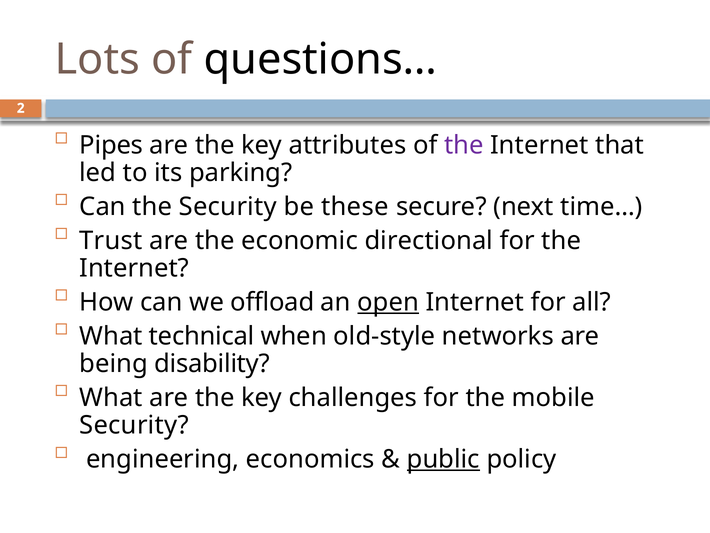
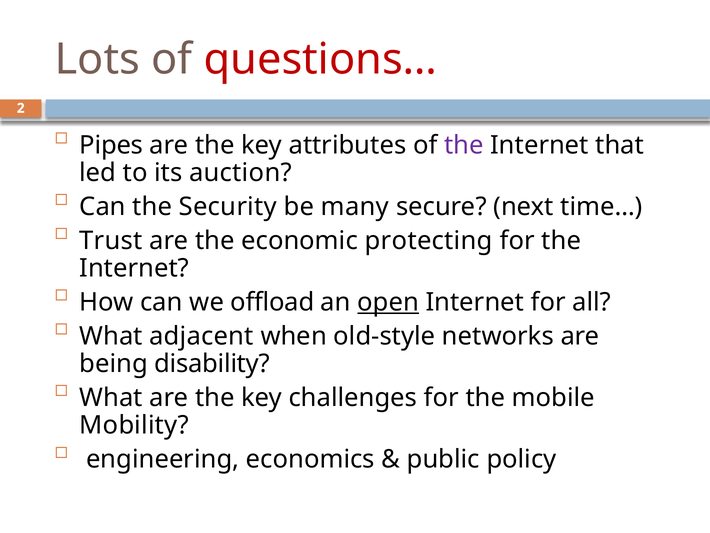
questions… colour: black -> red
parking: parking -> auction
these: these -> many
directional: directional -> protecting
technical: technical -> adjacent
Security at (134, 425): Security -> Mobility
public underline: present -> none
